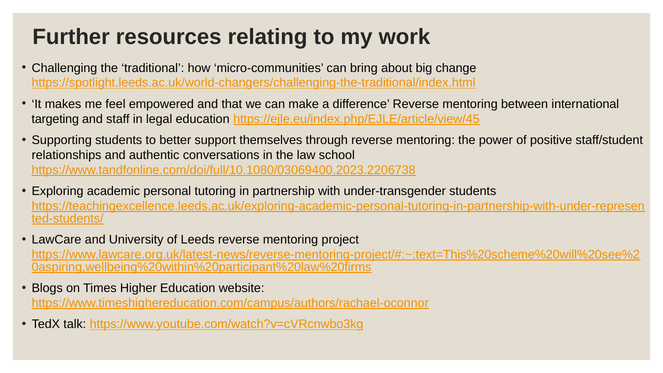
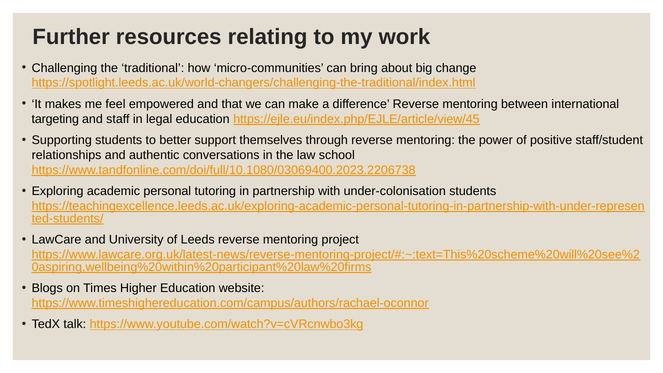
under-transgender: under-transgender -> under-colonisation
